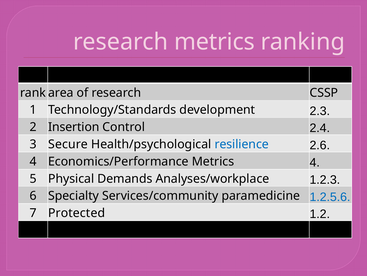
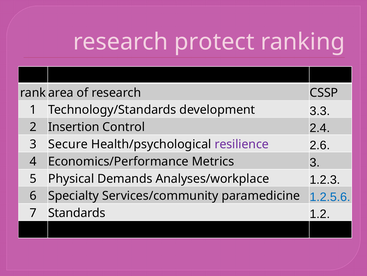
research metrics: metrics -> protect
2.3: 2.3 -> 3.3
resilience colour: blue -> purple
Metrics 4: 4 -> 3
Protected: Protected -> Standards
